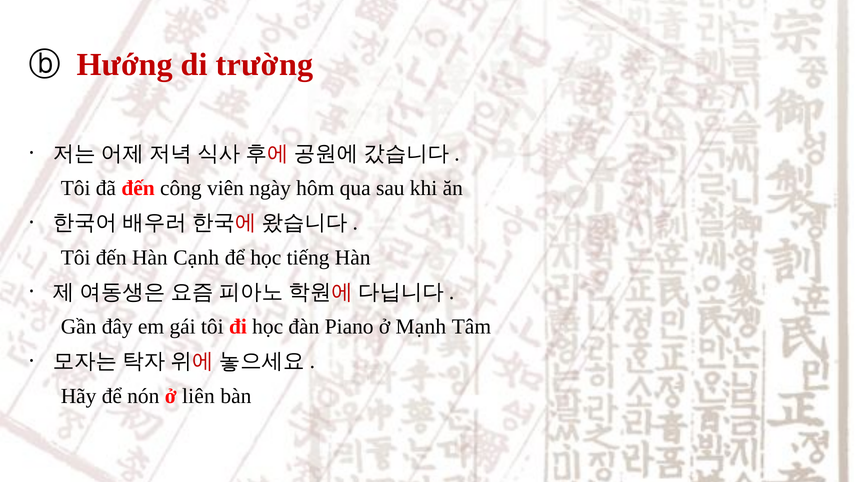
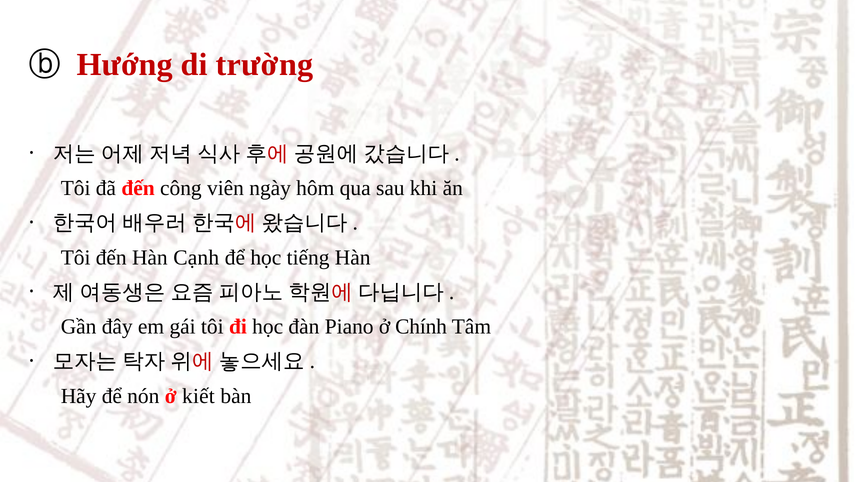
Mạnh: Mạnh -> Chính
liên: liên -> kiết
